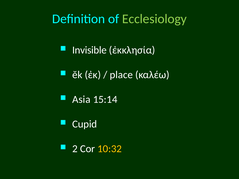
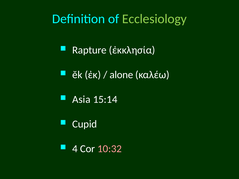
Invisible: Invisible -> Rapture
place: place -> alone
2: 2 -> 4
10:32 colour: yellow -> pink
